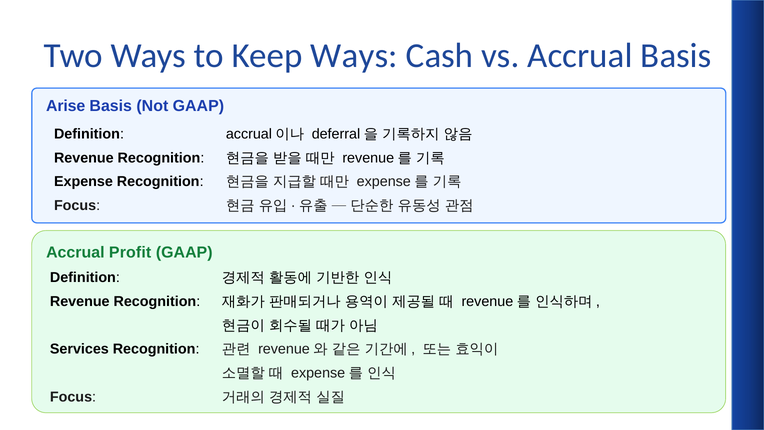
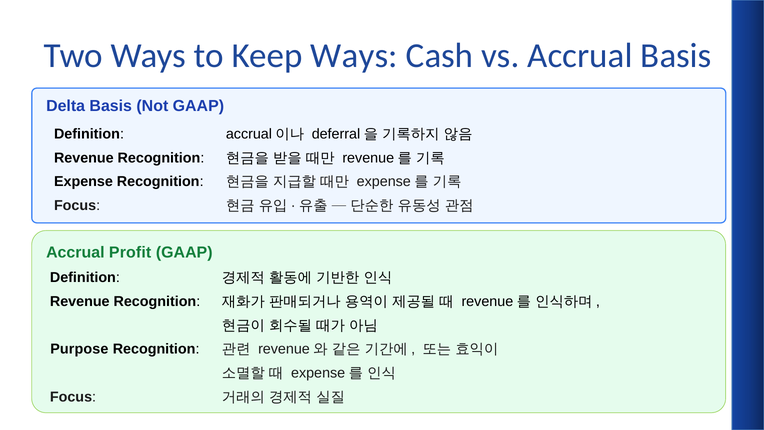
Arise: Arise -> Delta
Services: Services -> Purpose
